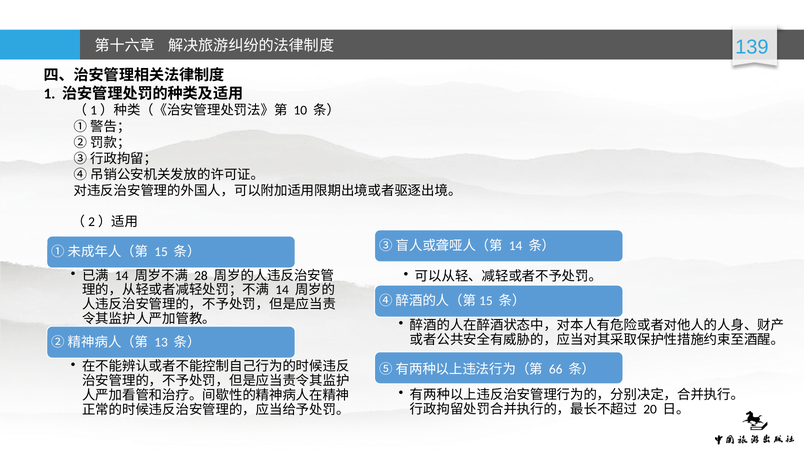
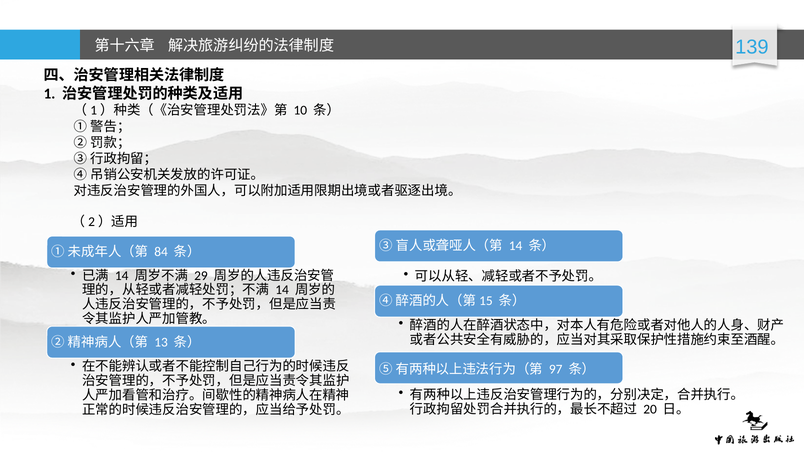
15: 15 -> 84
28: 28 -> 29
66: 66 -> 97
